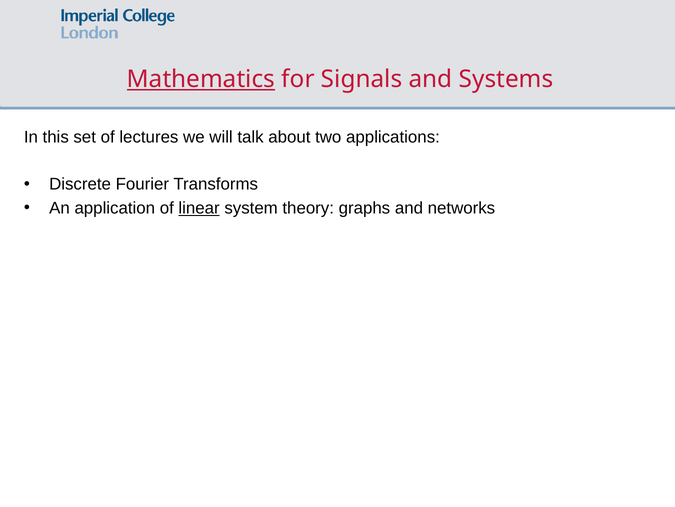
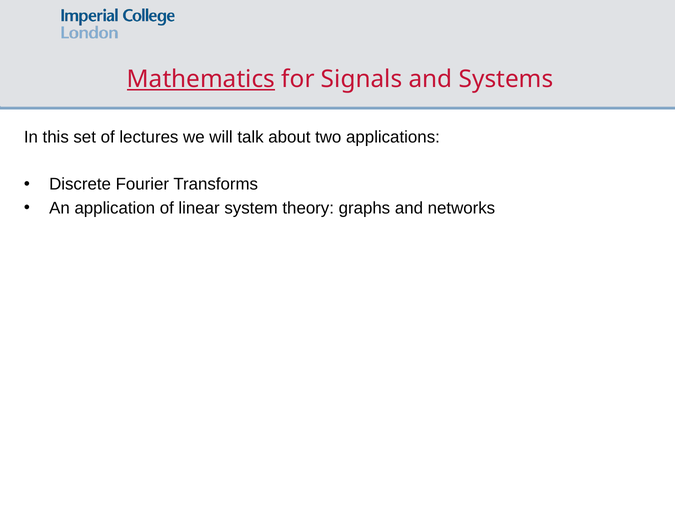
linear underline: present -> none
